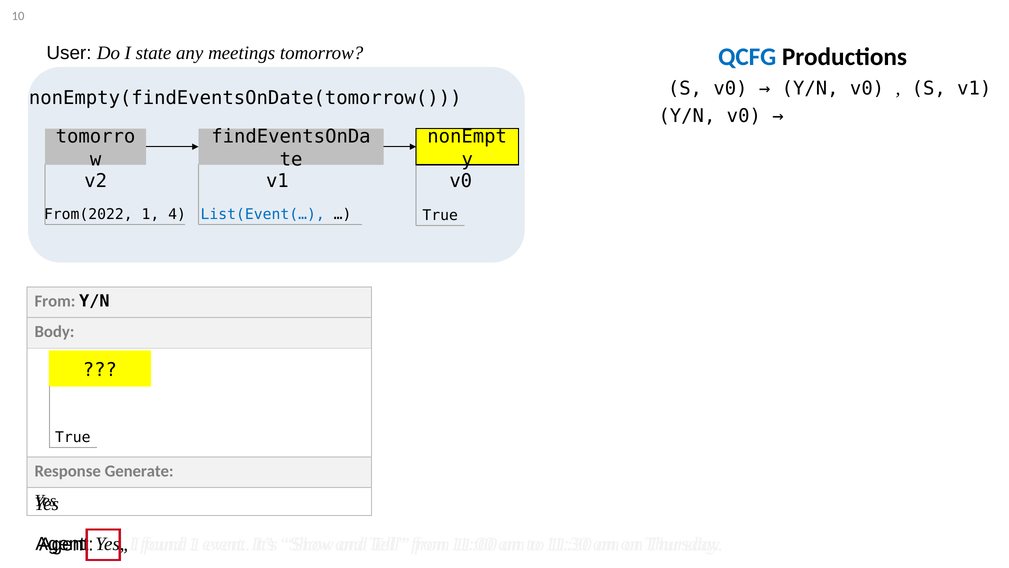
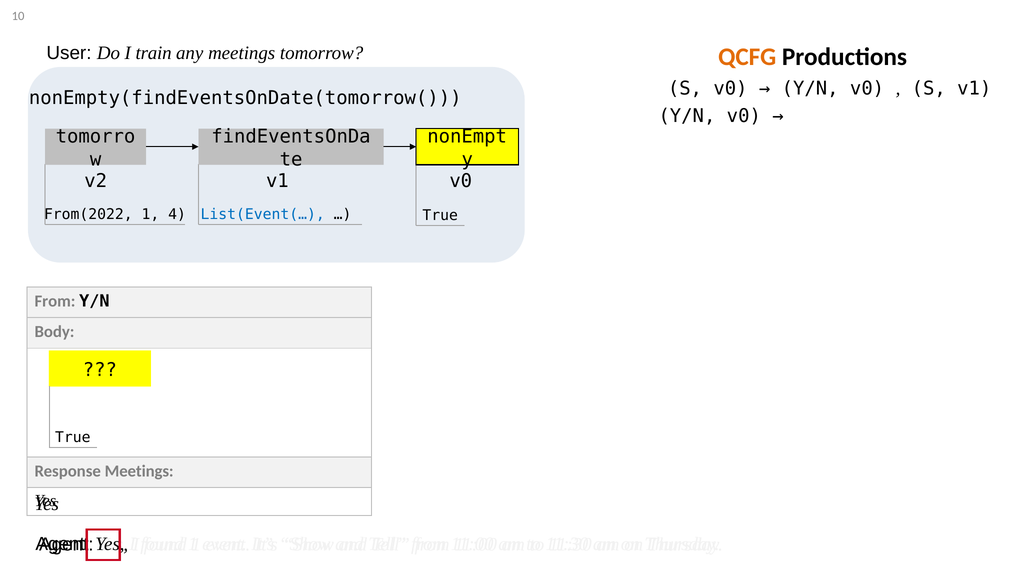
state: state -> train
QCFG colour: blue -> orange
Response Generate: Generate -> Meetings
